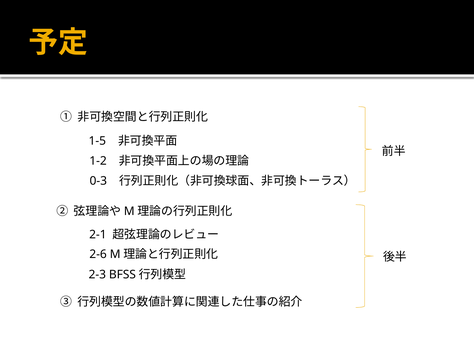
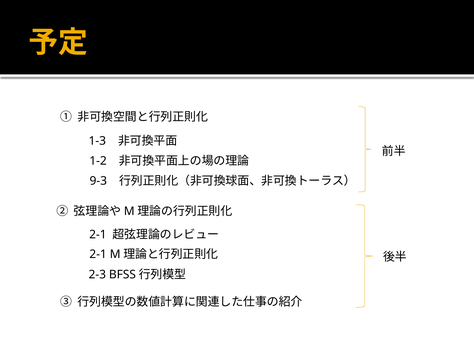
1-5: 1-5 -> 1-3
0-3: 0-3 -> 9-3
2-6 at (98, 254): 2-6 -> 2-1
